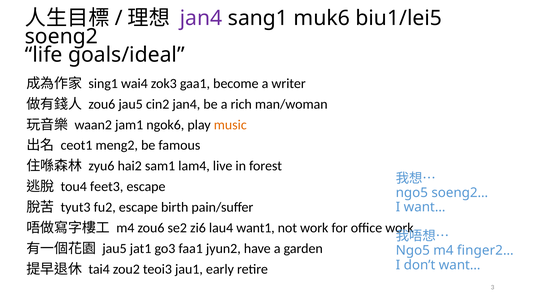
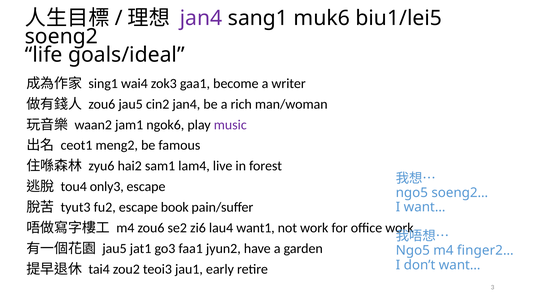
music colour: orange -> purple
feet3: feet3 -> only3
birth: birth -> book
